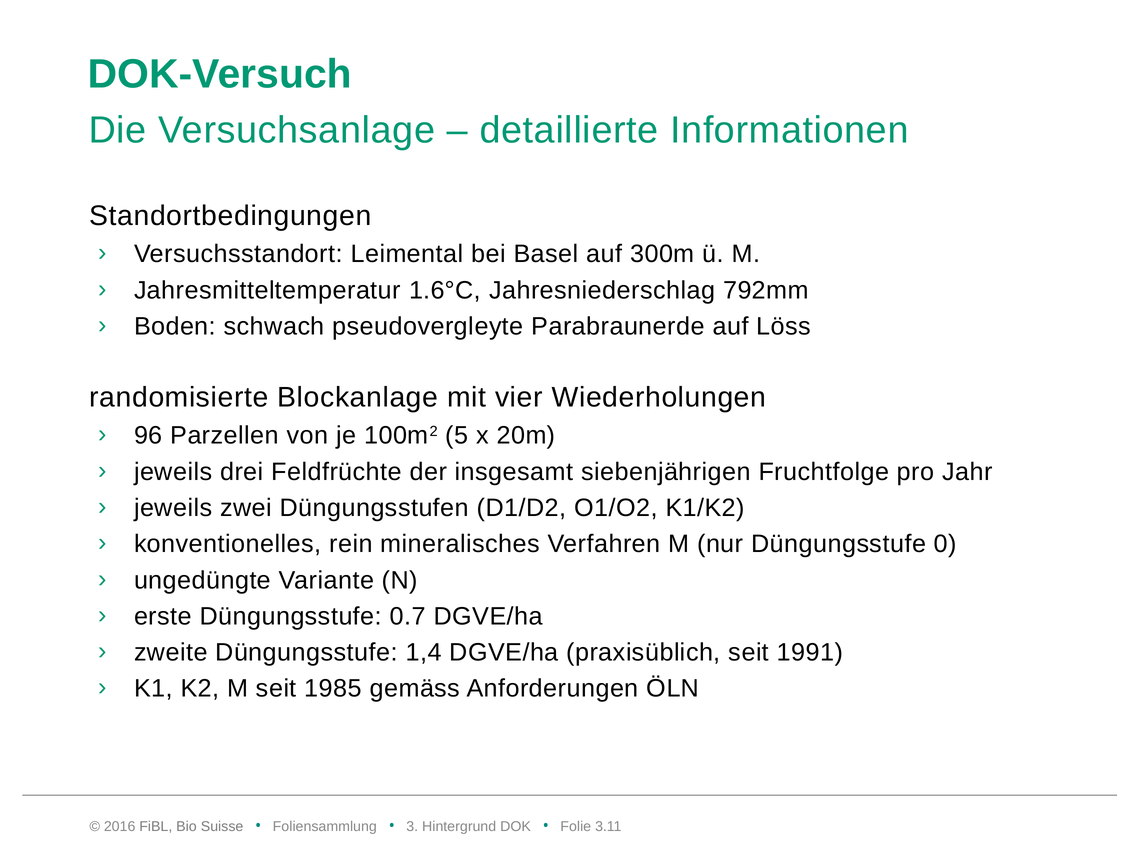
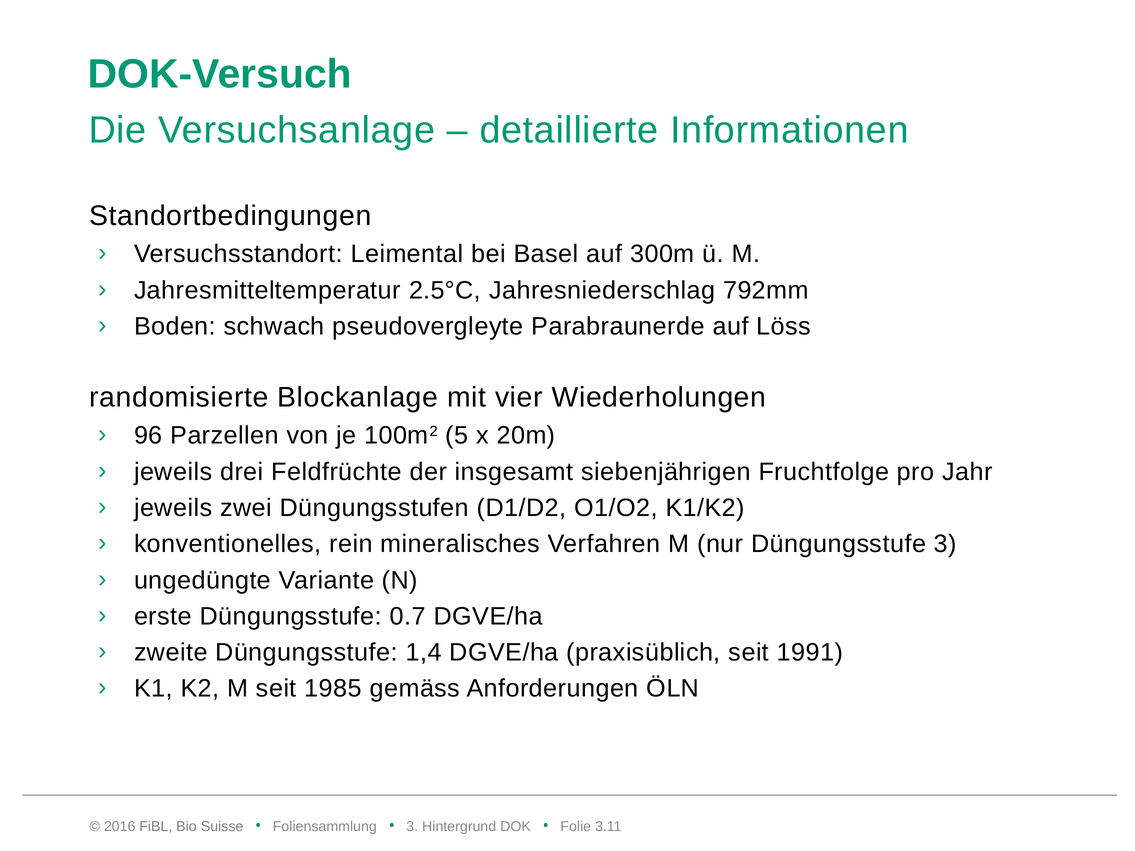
1.6°C: 1.6°C -> 2.5°C
Düngungsstufe 0: 0 -> 3
